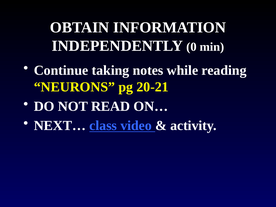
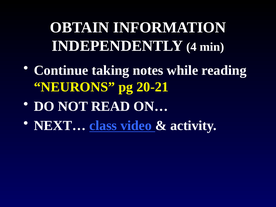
0: 0 -> 4
